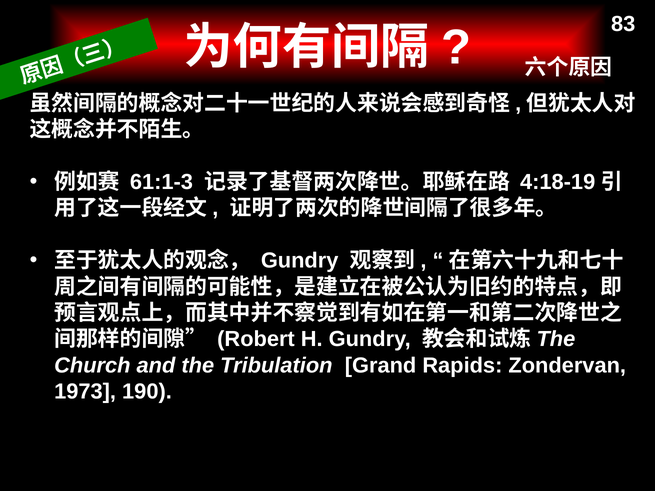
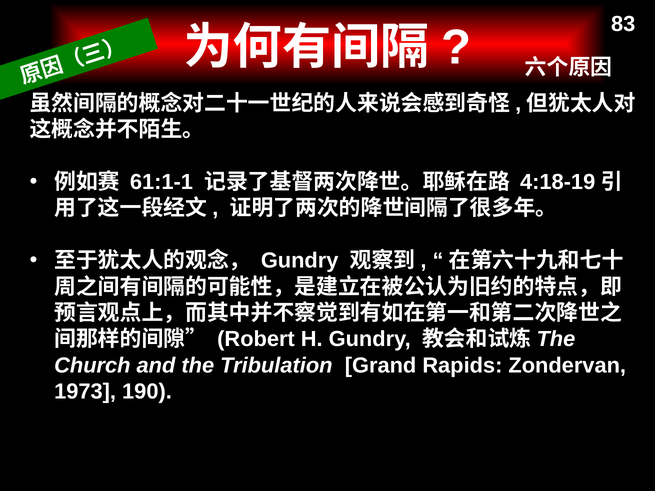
61:1-3: 61:1-3 -> 61:1-1
